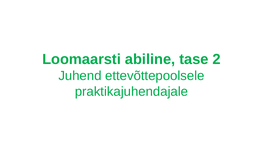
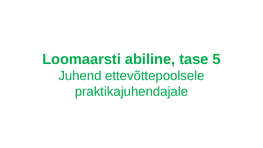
2: 2 -> 5
